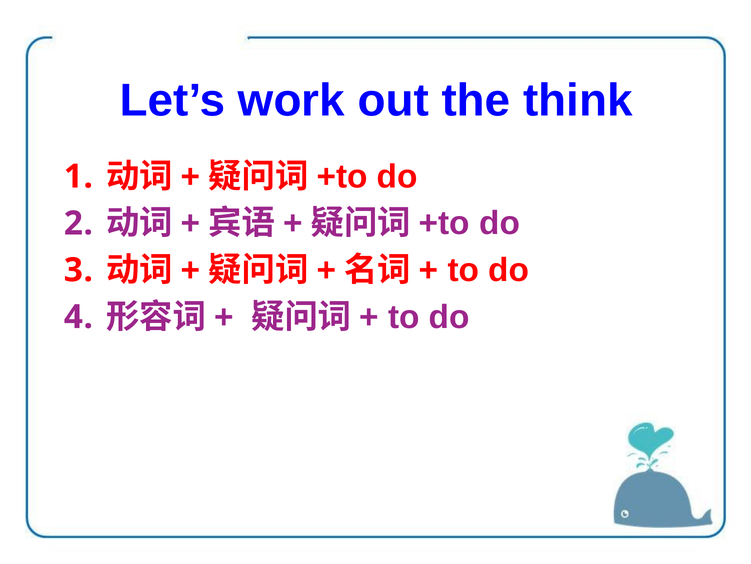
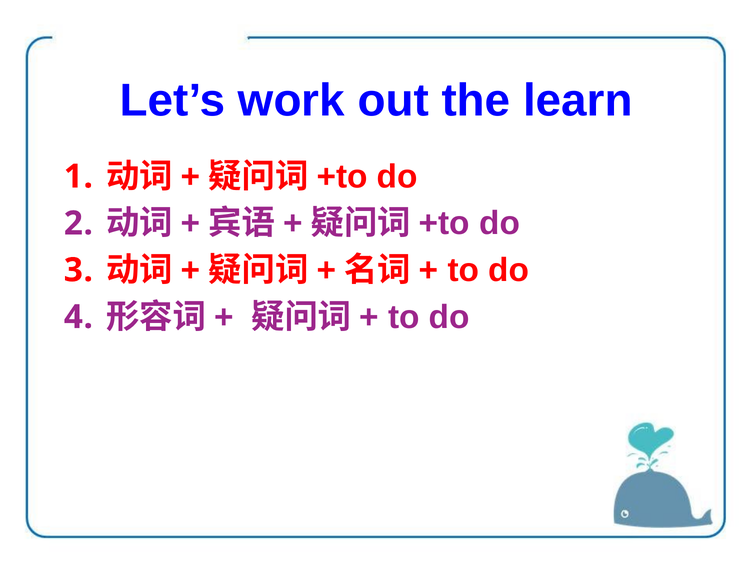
think: think -> learn
